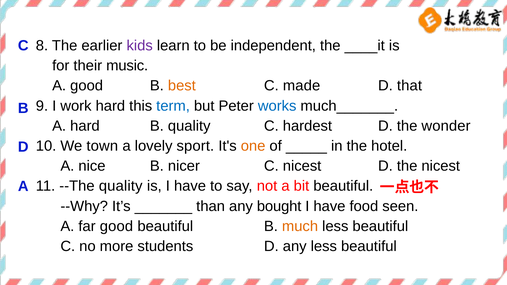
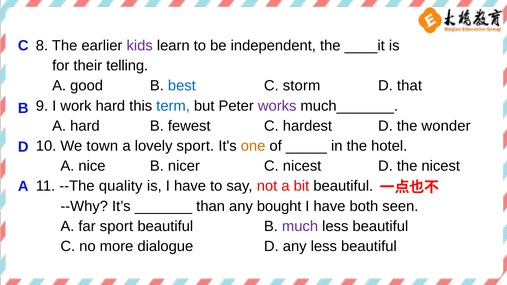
music: music -> telling
best colour: orange -> blue
made: made -> storm
works colour: blue -> purple
B quality: quality -> fewest
food: food -> both
far good: good -> sport
much colour: orange -> purple
students: students -> dialogue
